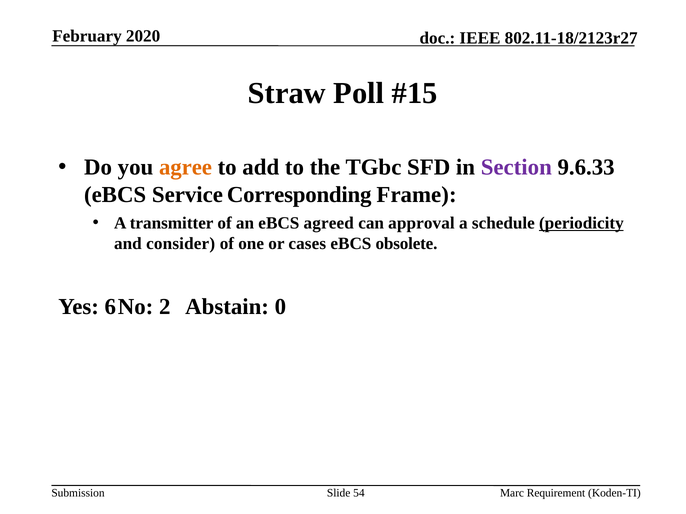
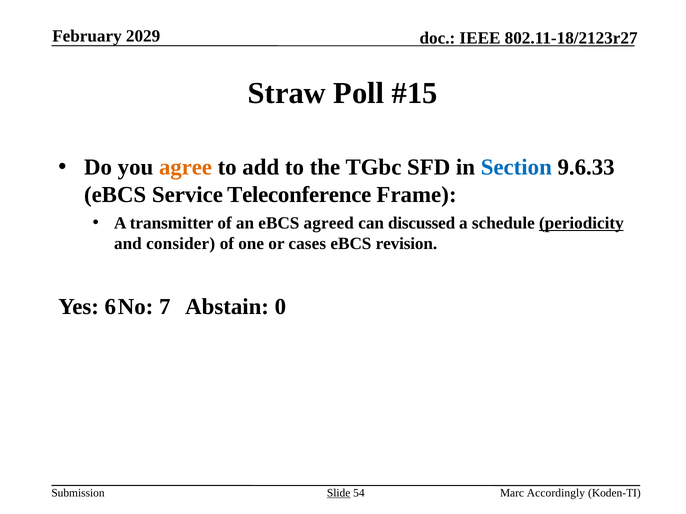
2020: 2020 -> 2029
Section colour: purple -> blue
Corresponding: Corresponding -> Teleconference
approval: approval -> discussed
obsolete: obsolete -> revision
2: 2 -> 7
Slide underline: none -> present
Requirement: Requirement -> Accordingly
